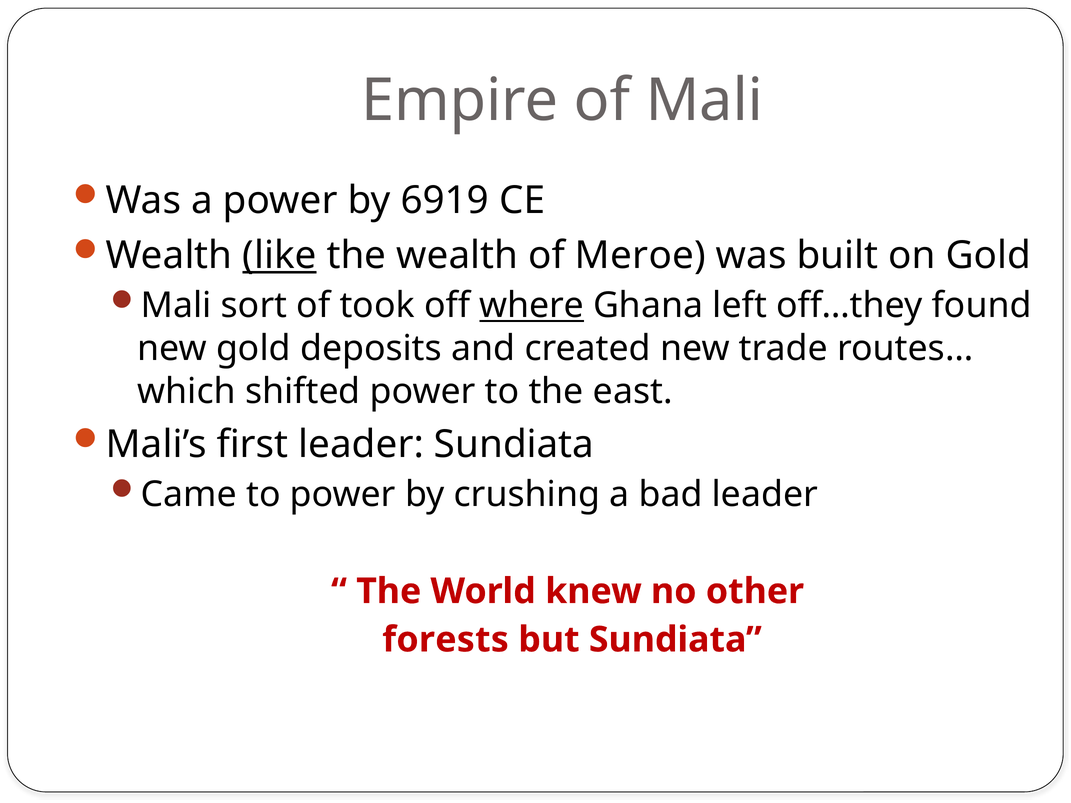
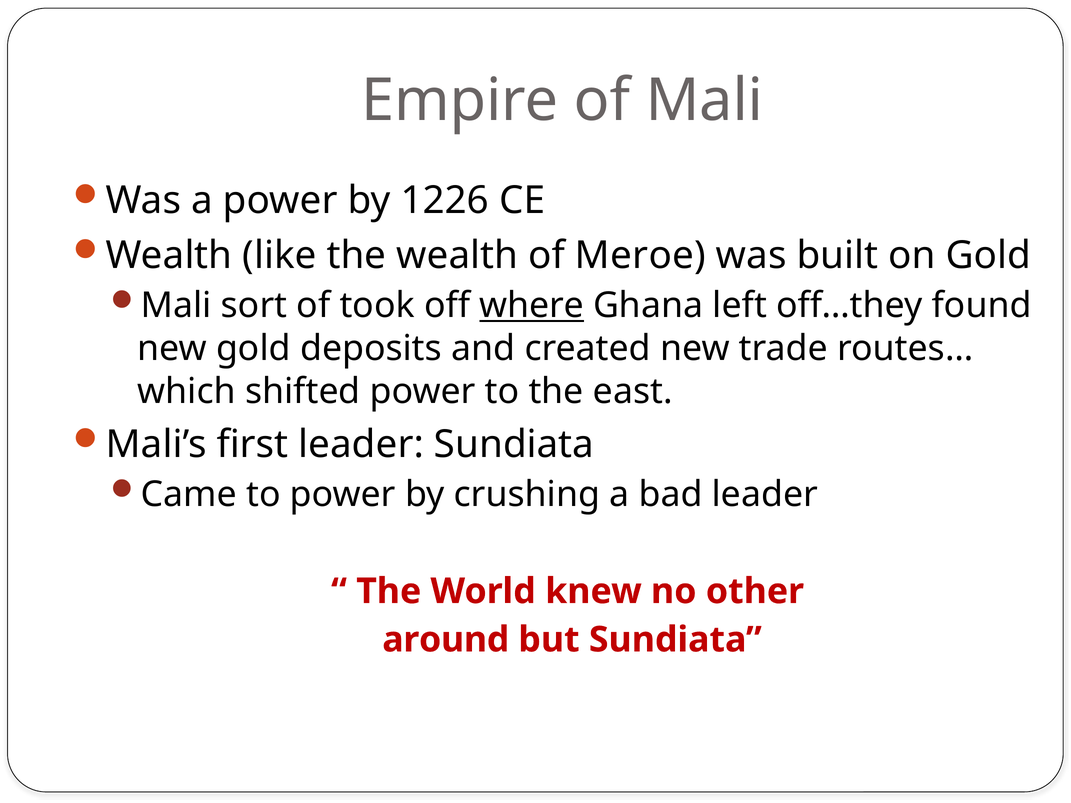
6919: 6919 -> 1226
like underline: present -> none
forests: forests -> around
